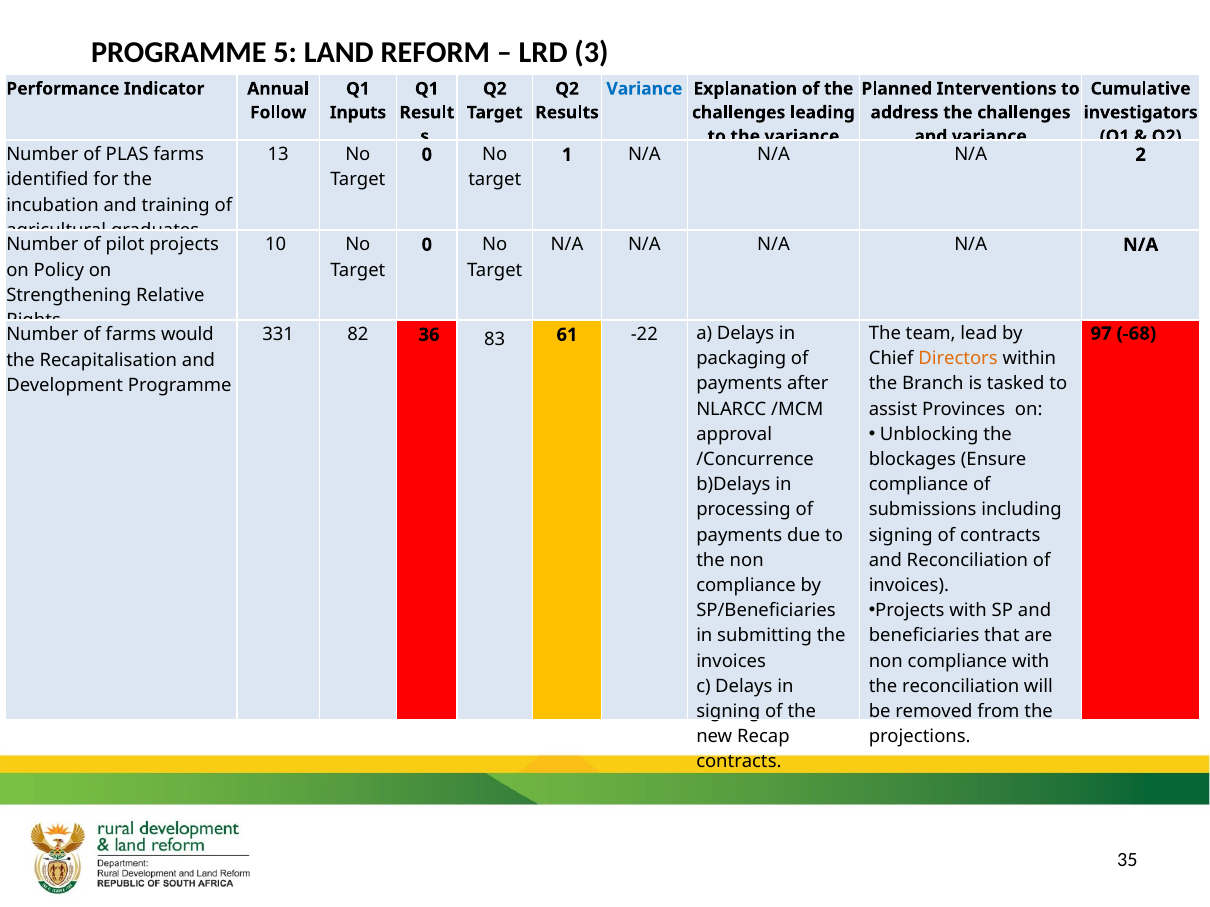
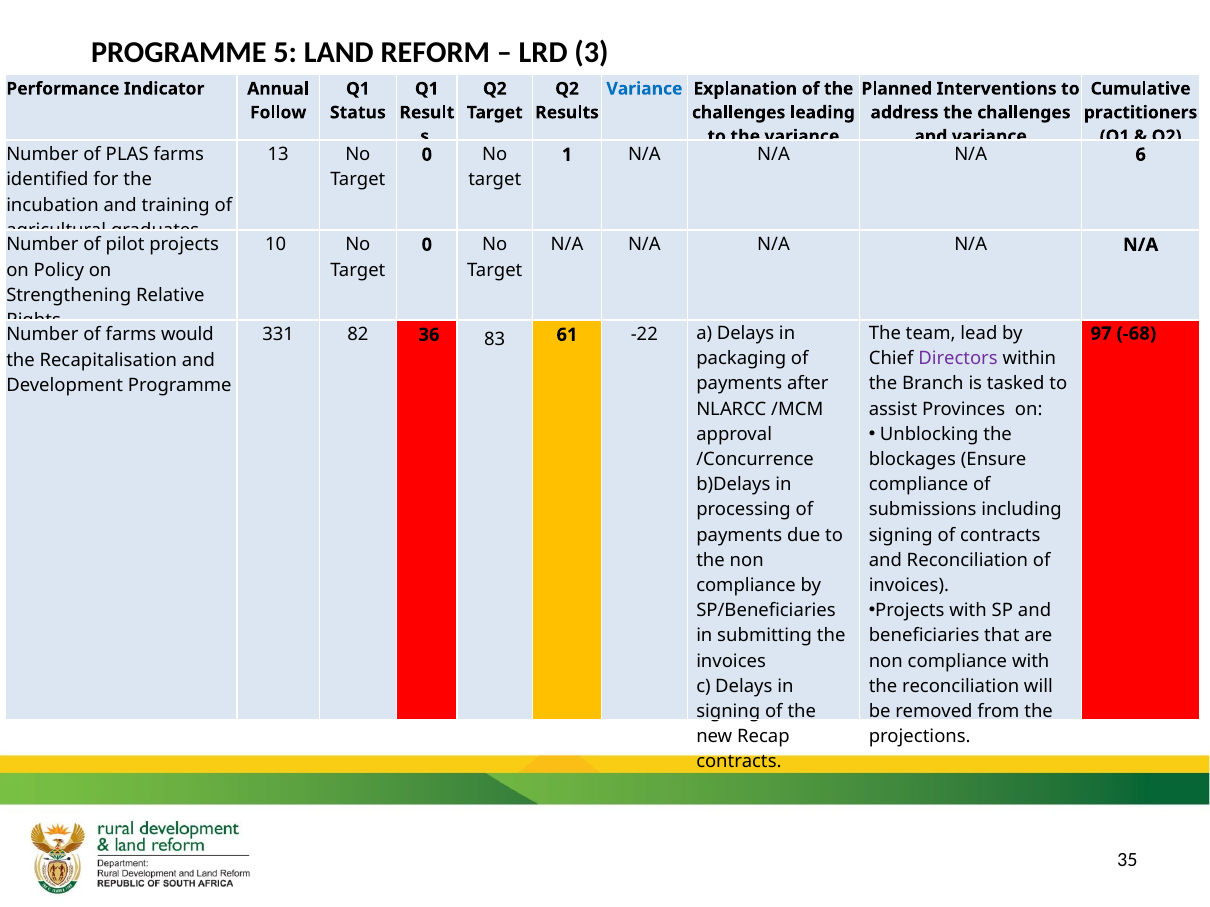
Inputs: Inputs -> Status
investigators: investigators -> practitioners
2: 2 -> 6
Directors colour: orange -> purple
